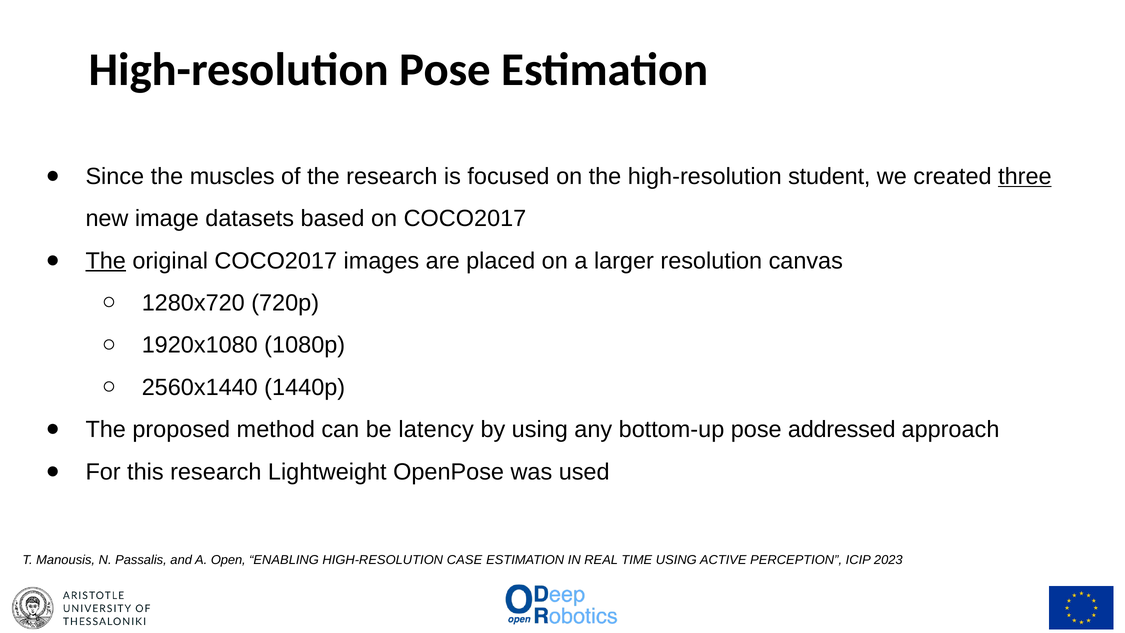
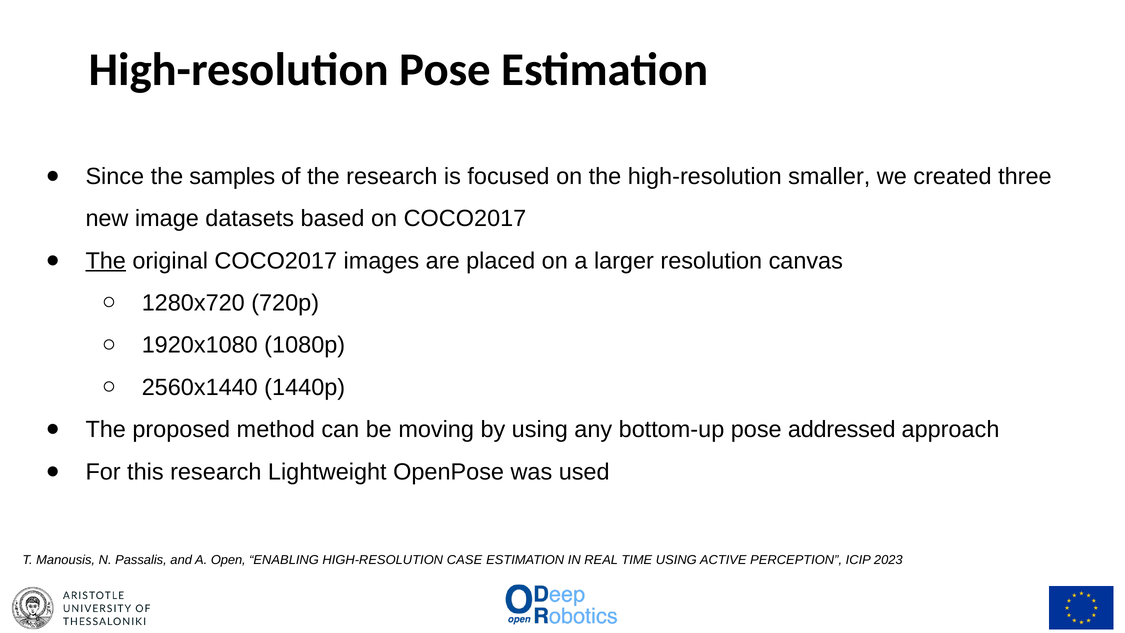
muscles: muscles -> samples
student: student -> smaller
three underline: present -> none
latency: latency -> moving
